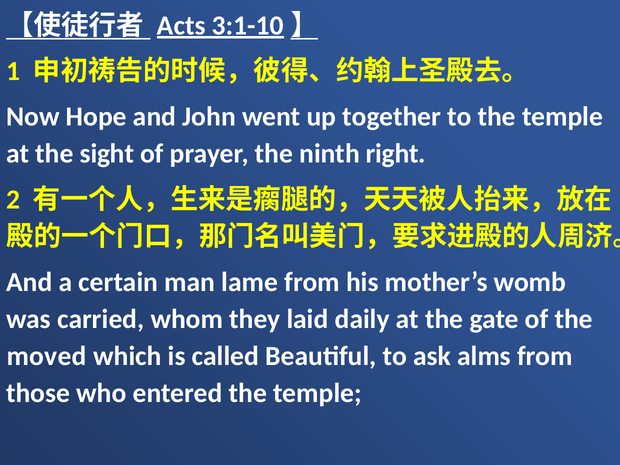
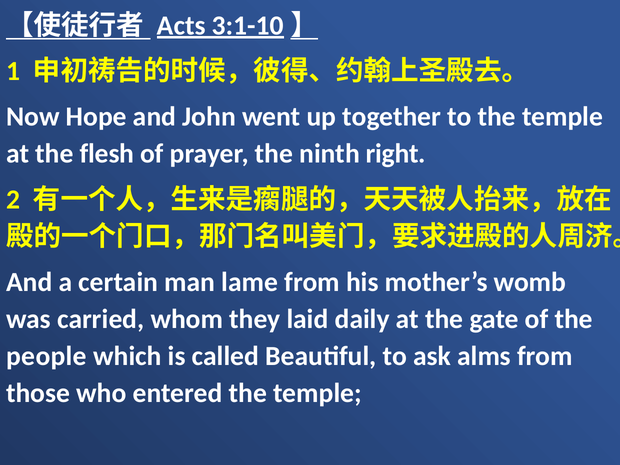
sight: sight -> flesh
moved: moved -> people
